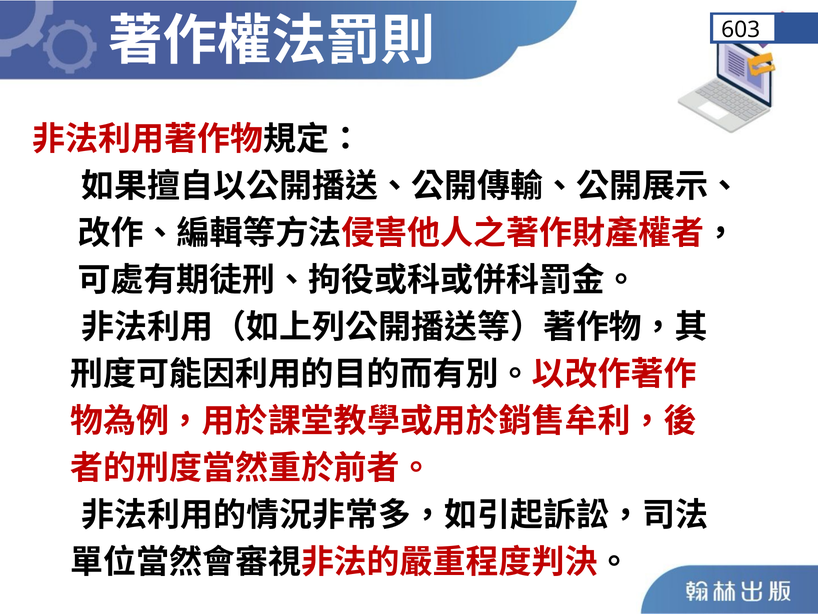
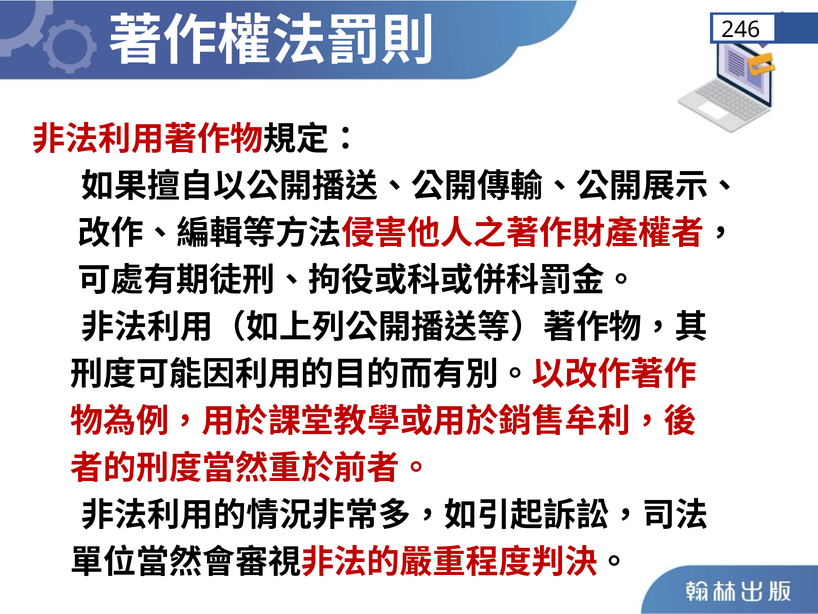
603: 603 -> 246
